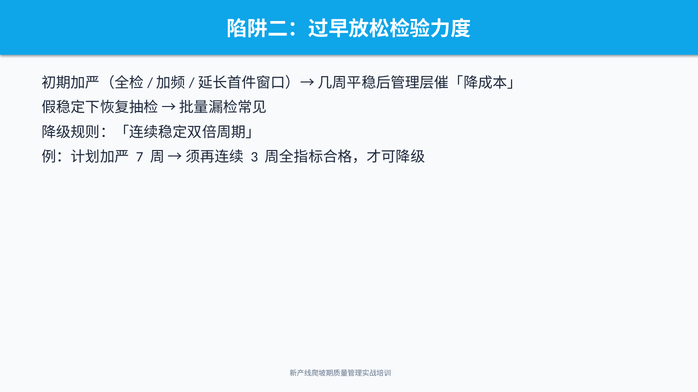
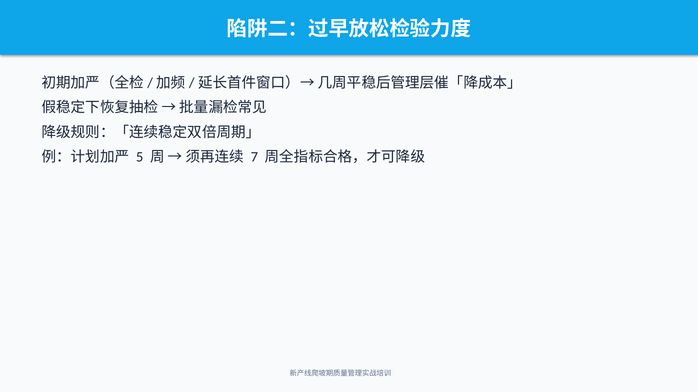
7: 7 -> 5
3: 3 -> 7
